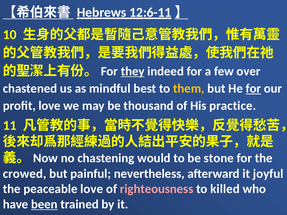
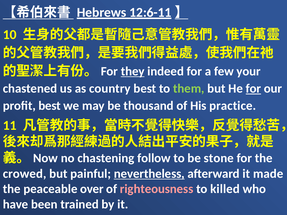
over: over -> your
mindful: mindful -> country
them colour: yellow -> light green
profit love: love -> best
would: would -> follow
nevertheless underline: none -> present
joyful: joyful -> made
peaceable love: love -> over
been underline: present -> none
